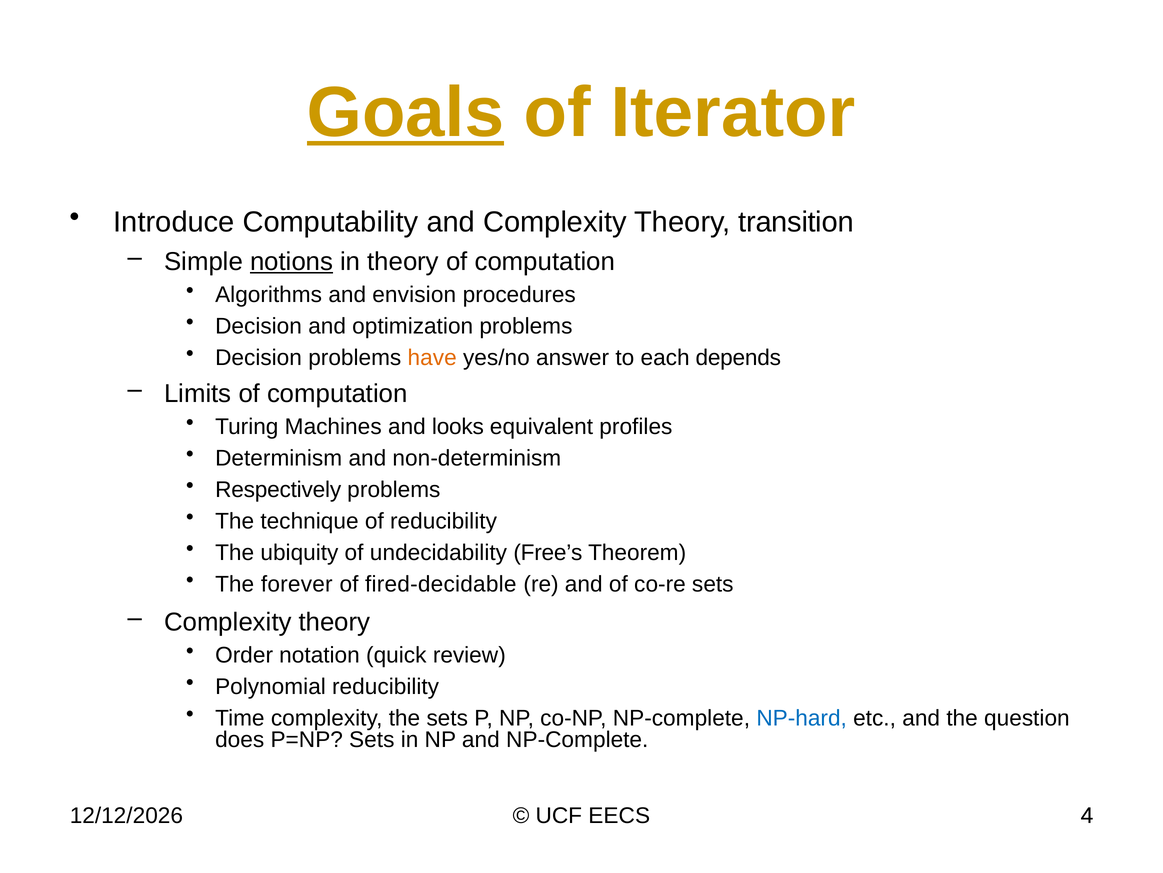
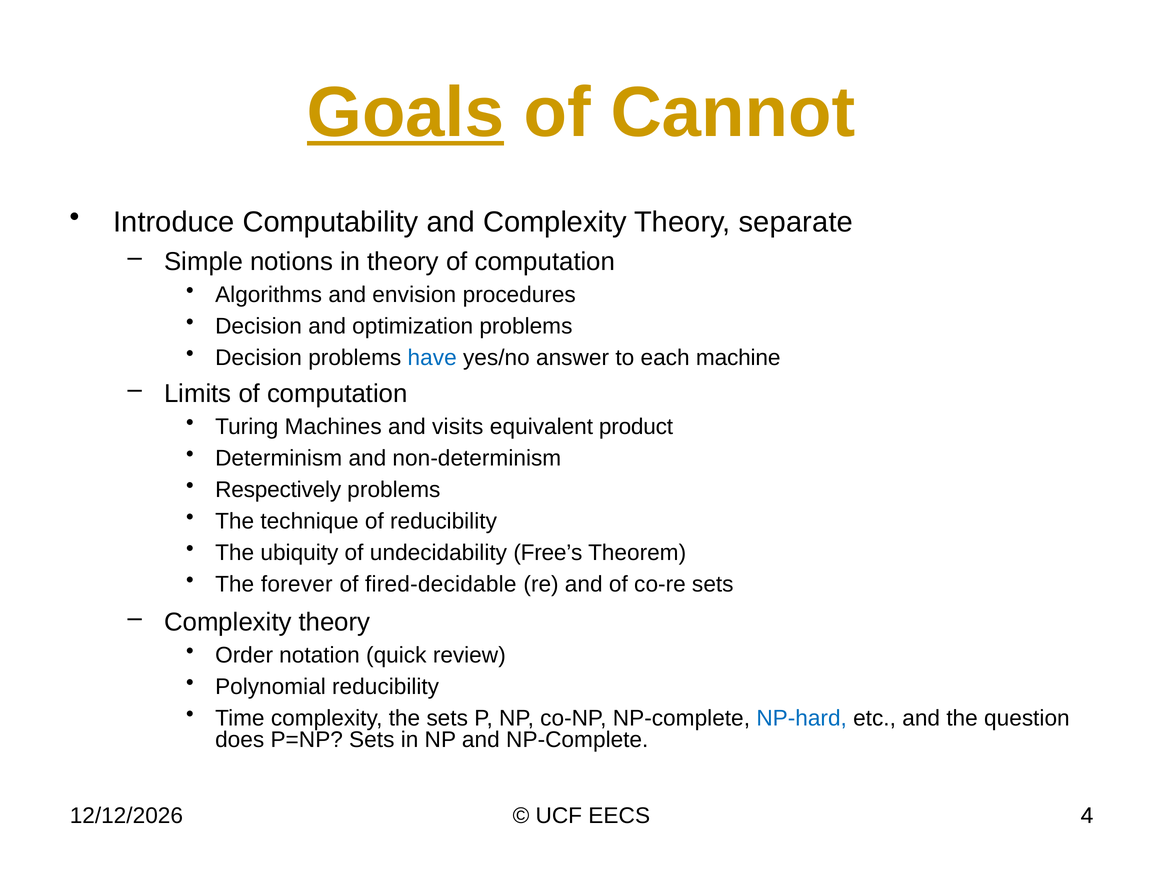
Iterator: Iterator -> Cannot
transition: transition -> separate
notions underline: present -> none
have colour: orange -> blue
depends: depends -> machine
looks: looks -> visits
profiles: profiles -> product
